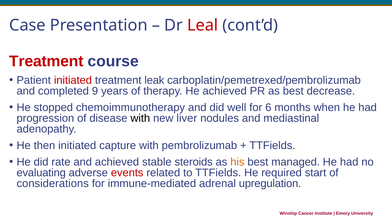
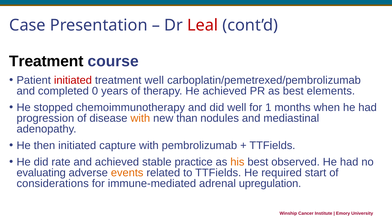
Treatment at (46, 62) colour: red -> black
treatment leak: leak -> well
9: 9 -> 0
decrease: decrease -> elements
6: 6 -> 1
with at (140, 119) colour: black -> orange
liver: liver -> than
steroids: steroids -> practice
managed: managed -> observed
events colour: red -> orange
